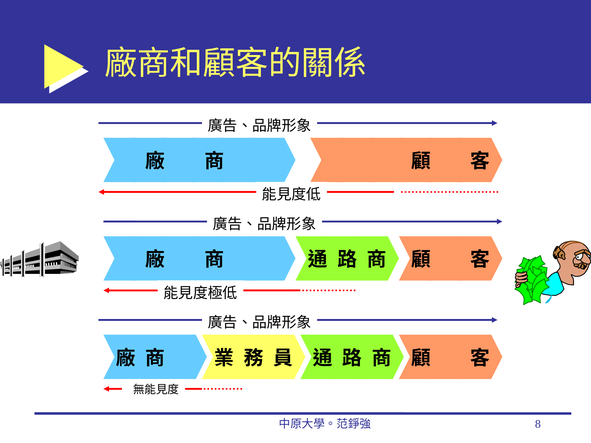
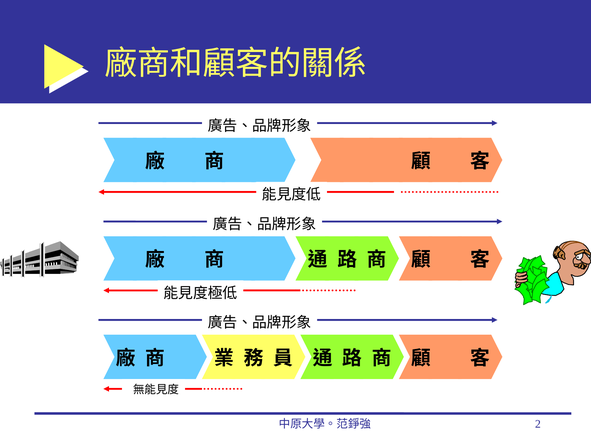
8: 8 -> 2
